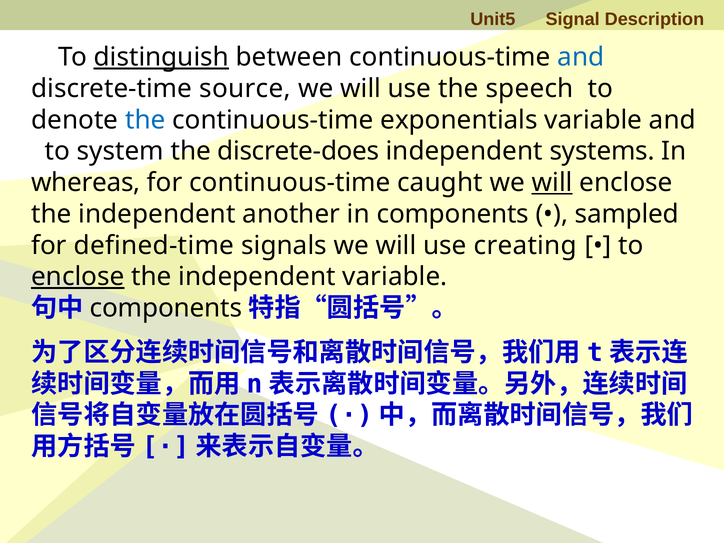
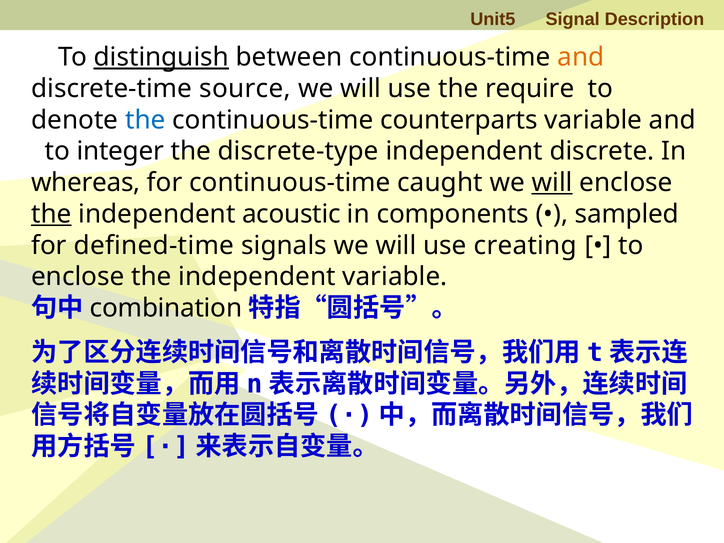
and at (581, 57) colour: blue -> orange
speech: speech -> require
exponentials: exponentials -> counterparts
system: system -> integer
discrete-does: discrete-does -> discrete-type
systems: systems -> discrete
the at (51, 214) underline: none -> present
another: another -> acoustic
enclose at (78, 277) underline: present -> none
components at (166, 308): components -> combination
